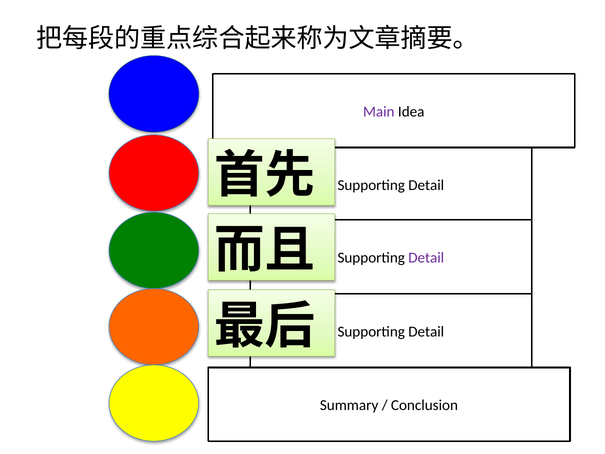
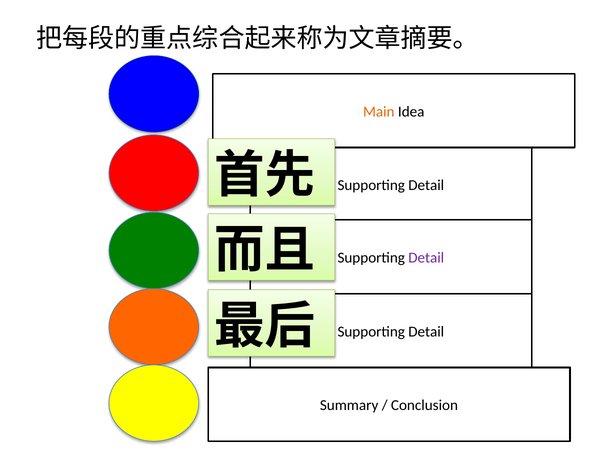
Main colour: purple -> orange
